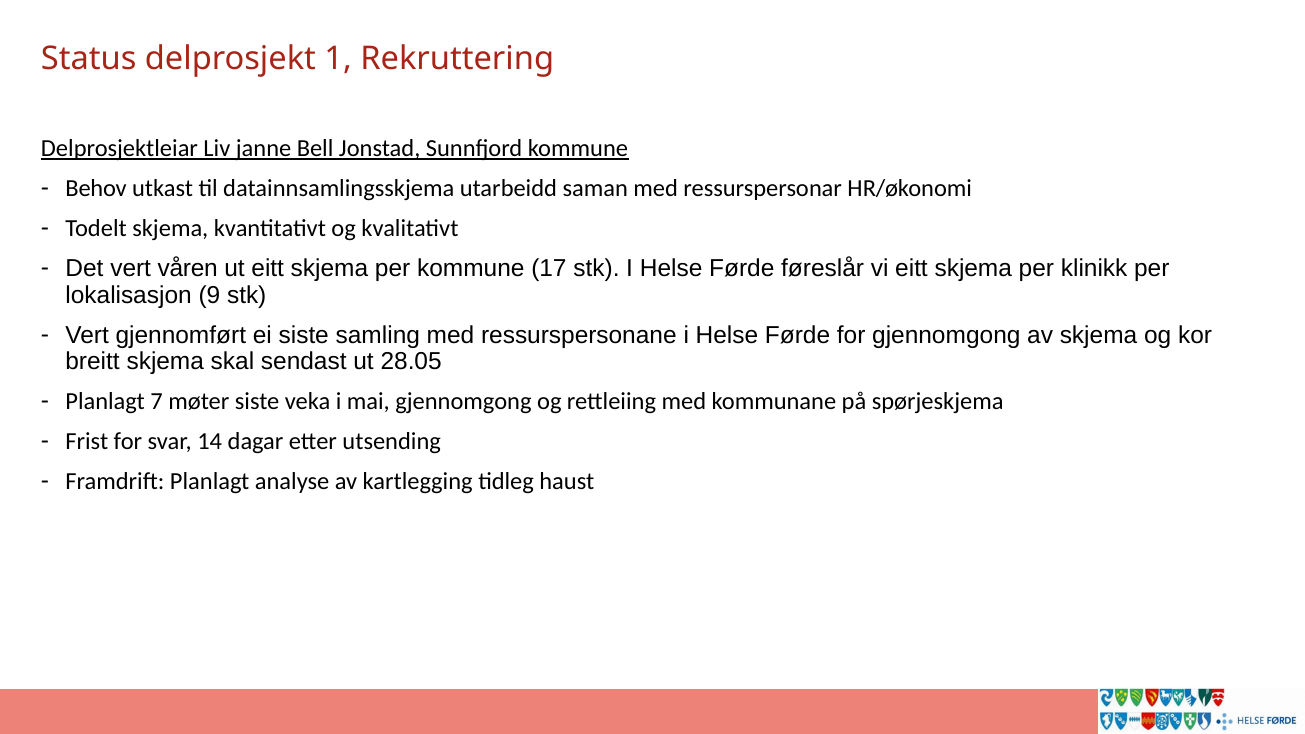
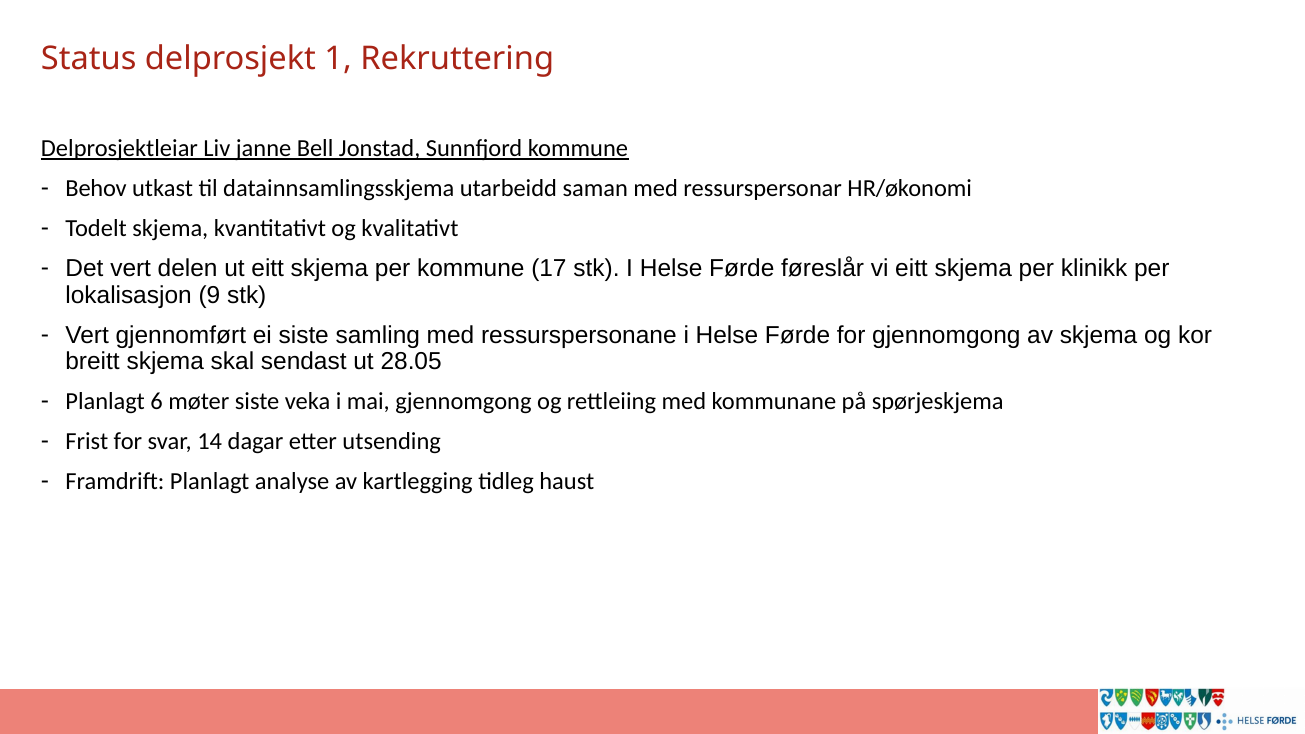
våren: våren -> delen
7: 7 -> 6
